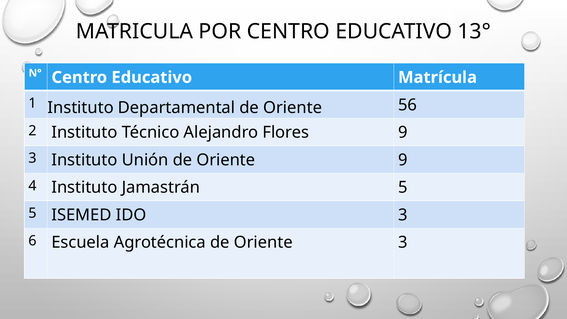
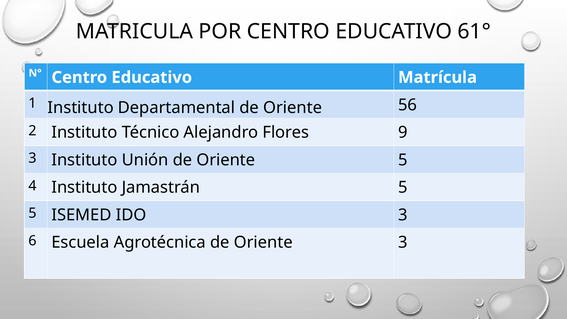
13°: 13° -> 61°
Oriente 9: 9 -> 5
